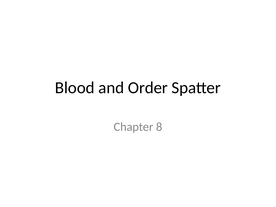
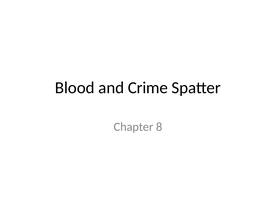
Order: Order -> Crime
